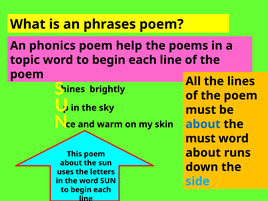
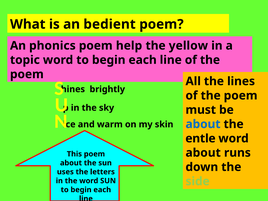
phrases: phrases -> bedient
poems: poems -> yellow
must at (200, 138): must -> entle
side colour: light blue -> light green
